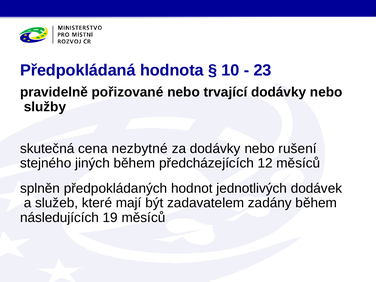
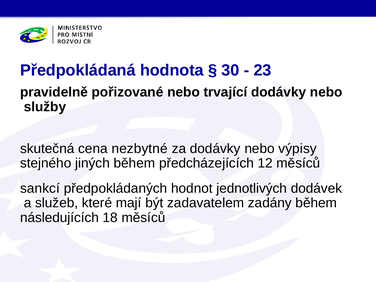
10: 10 -> 30
rušení: rušení -> výpisy
splněn: splněn -> sankcí
19: 19 -> 18
